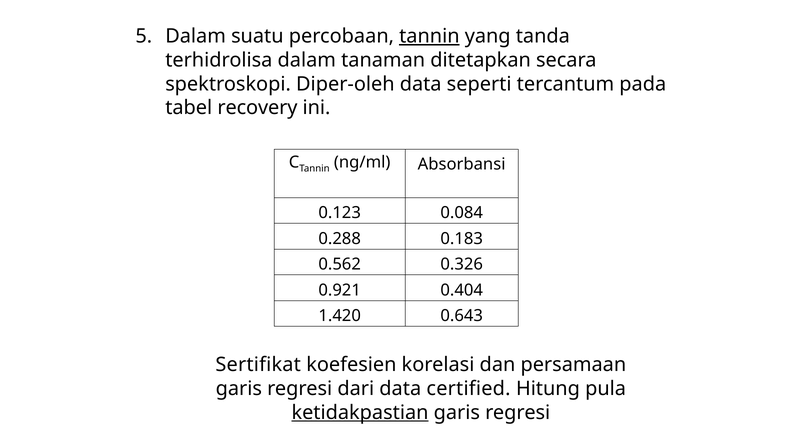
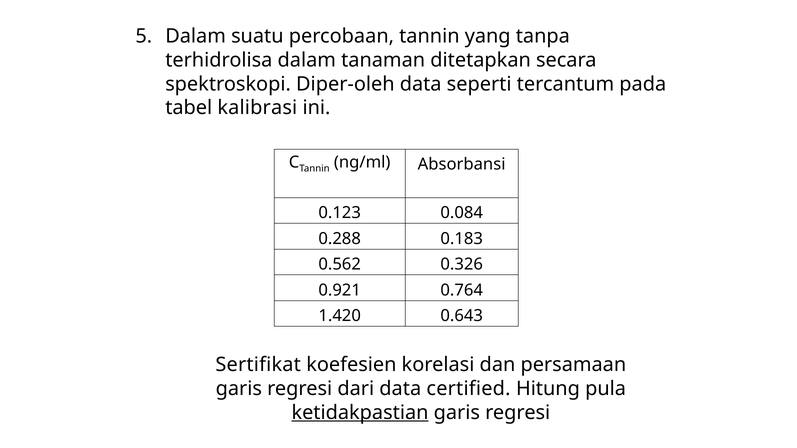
tannin at (429, 36) underline: present -> none
tanda: tanda -> tanpa
recovery: recovery -> kalibrasi
0.404: 0.404 -> 0.764
